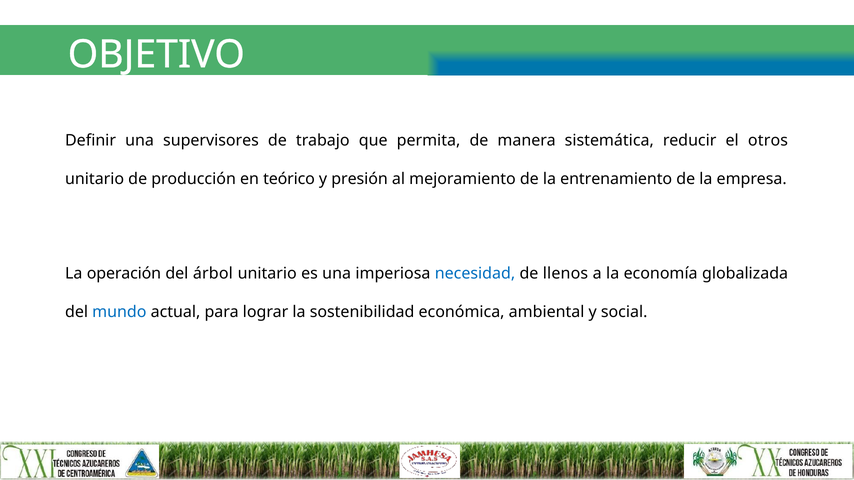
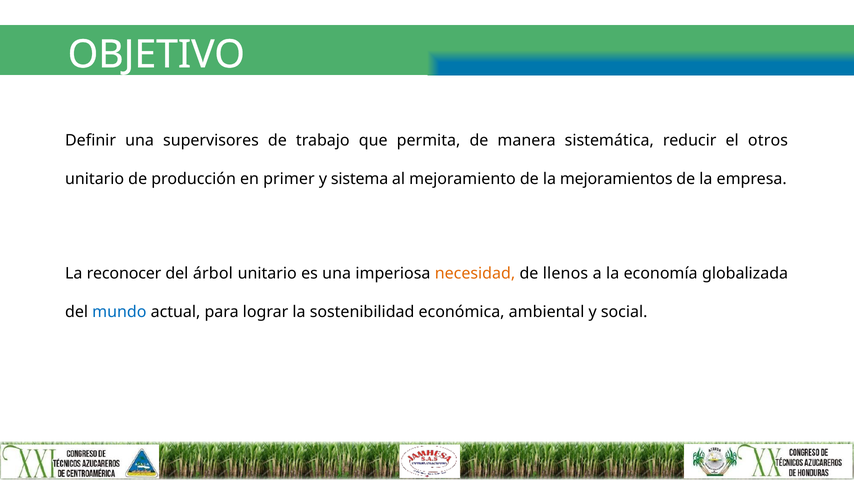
teórico: teórico -> primer
presión: presión -> sistema
entrenamiento: entrenamiento -> mejoramientos
operación: operación -> reconocer
necesidad colour: blue -> orange
